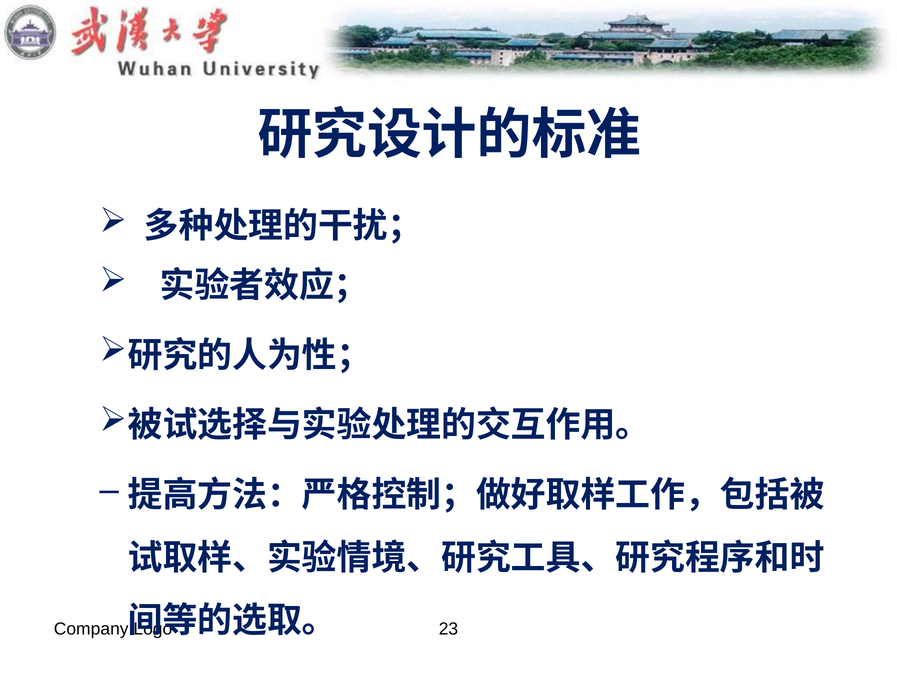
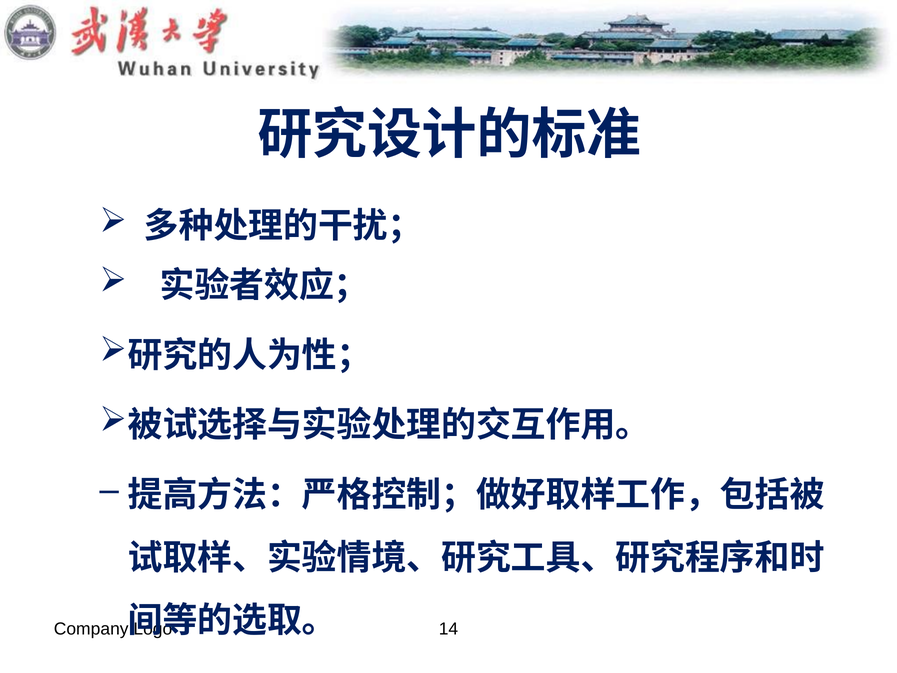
23: 23 -> 14
